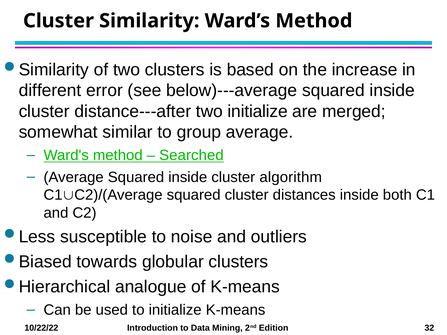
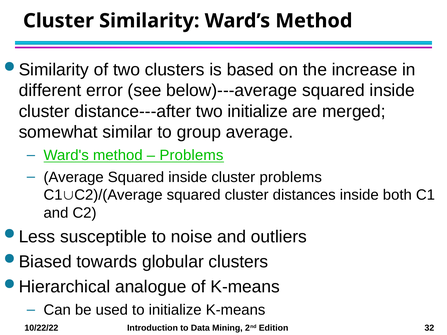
Searched at (191, 155): Searched -> Problems
cluster algorithm: algorithm -> problems
